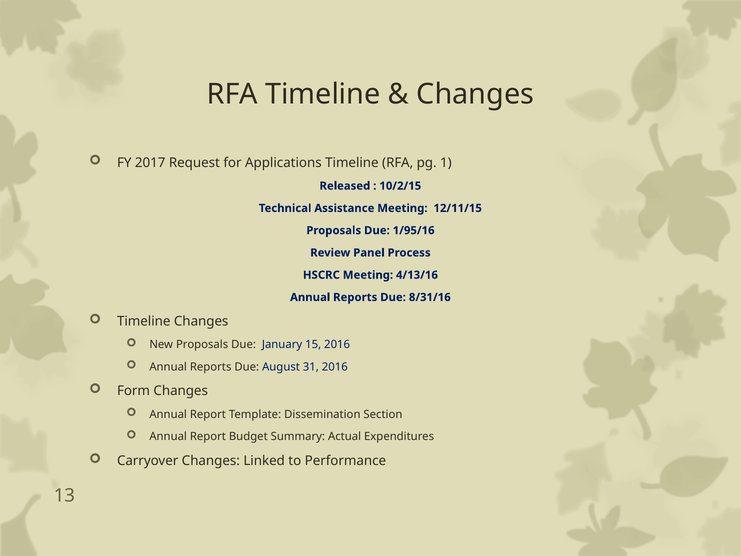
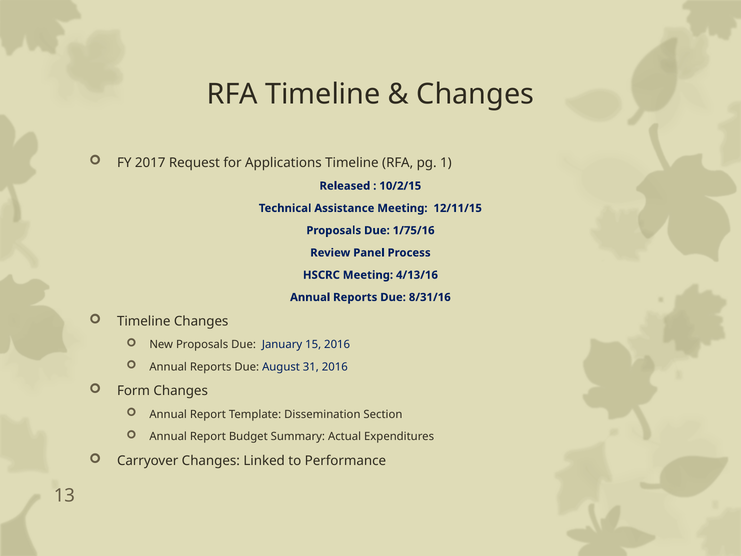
1/95/16: 1/95/16 -> 1/75/16
